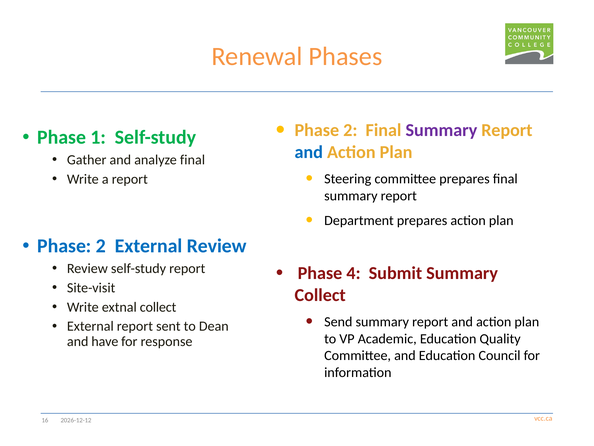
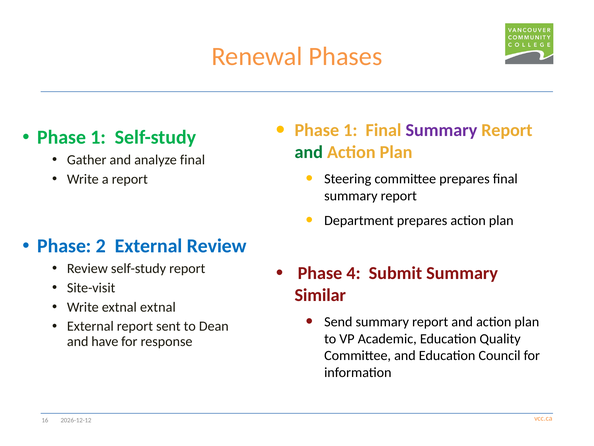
2 at (350, 130): 2 -> 1
and at (309, 152) colour: blue -> green
Collect at (320, 295): Collect -> Similar
extnal collect: collect -> extnal
